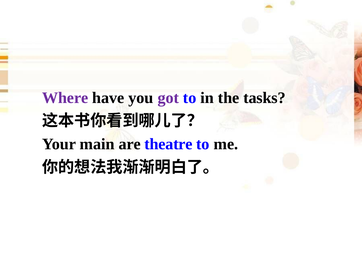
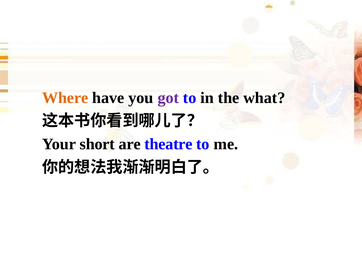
Where colour: purple -> orange
tasks: tasks -> what
main: main -> short
